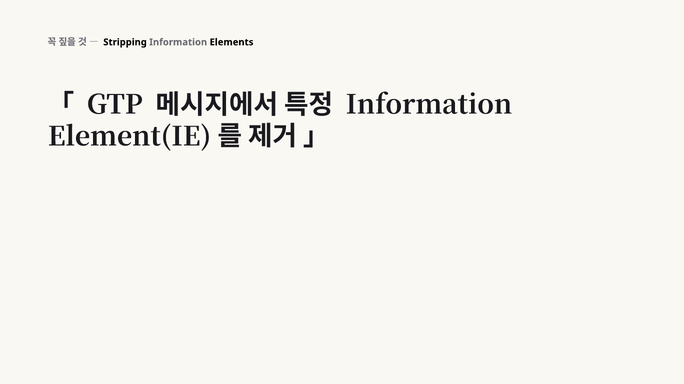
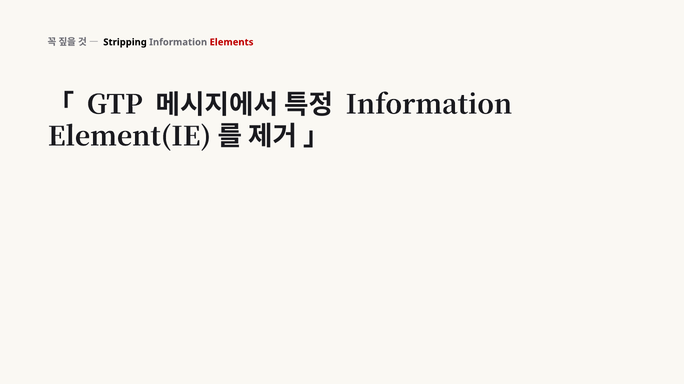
Elements colour: black -> red
